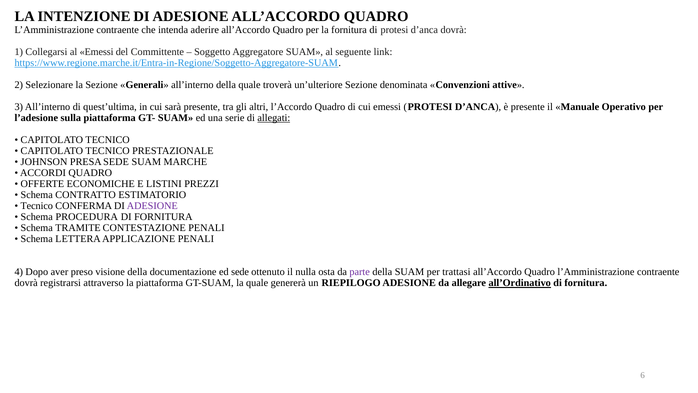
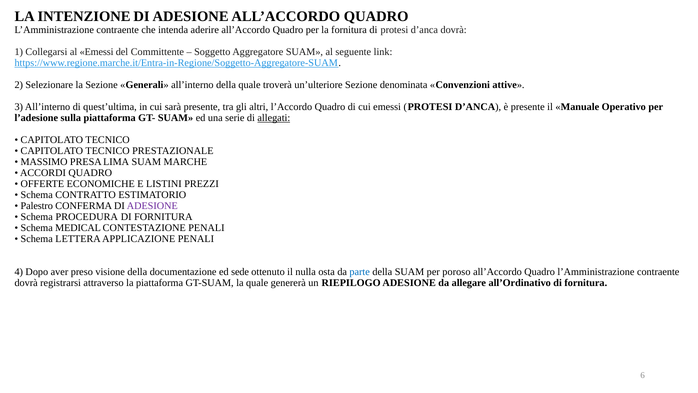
JOHNSON: JOHNSON -> MASSIMO
PRESA SEDE: SEDE -> LIMA
Tecnico at (37, 206): Tecnico -> Palestro
TRAMITE: TRAMITE -> MEDICAL
parte colour: purple -> blue
trattasi: trattasi -> poroso
all’Ordinativo underline: present -> none
